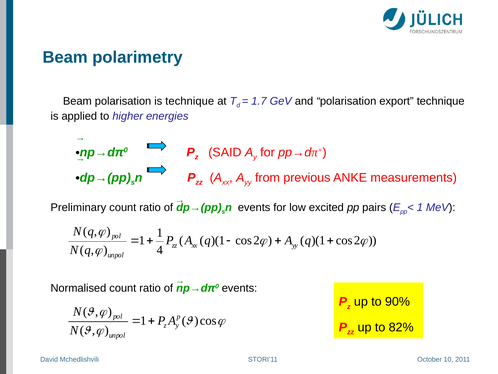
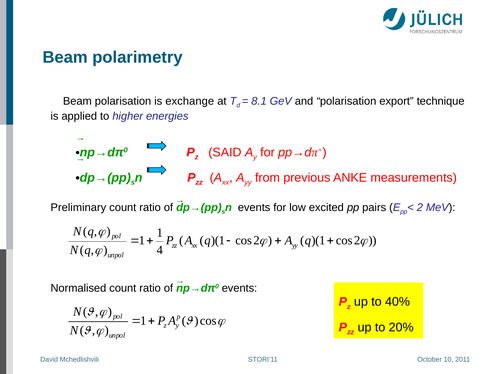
is technique: technique -> exchange
1.7: 1.7 -> 8.1
1 at (420, 207): 1 -> 2
90%: 90% -> 40%
82%: 82% -> 20%
